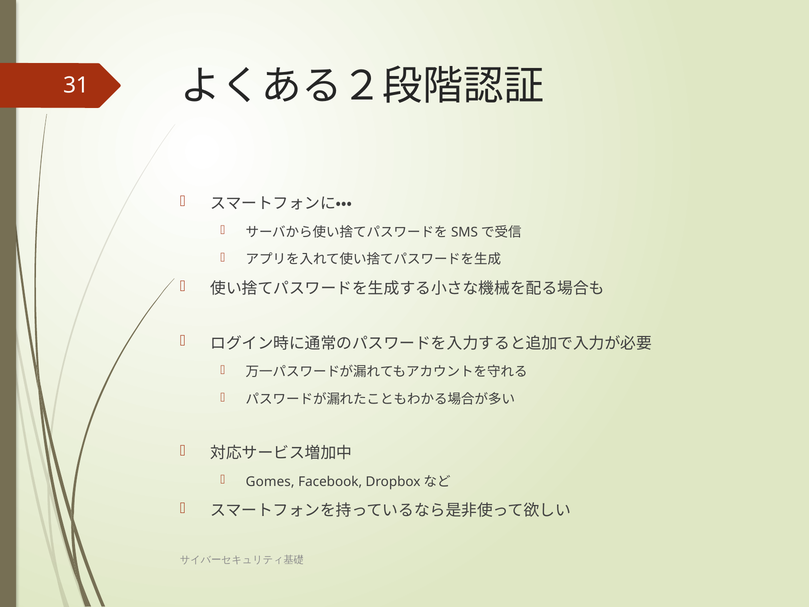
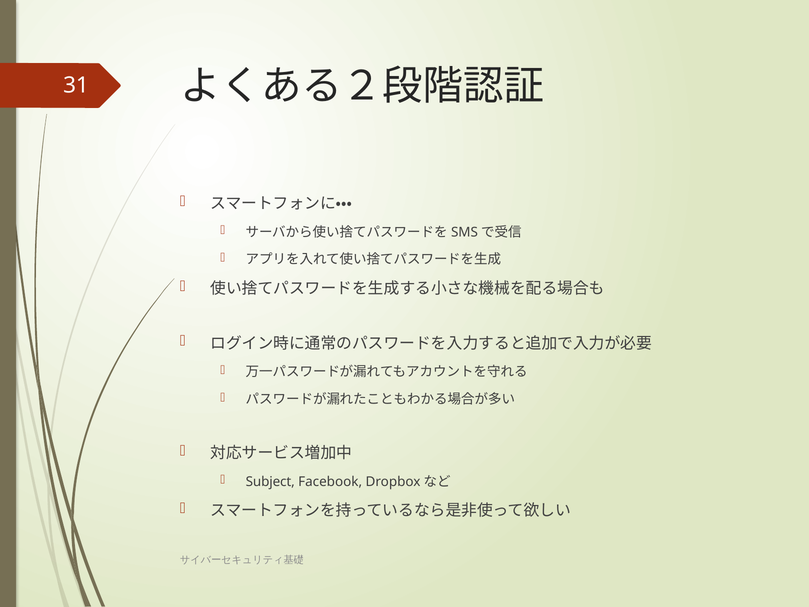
Gomes: Gomes -> Subject
